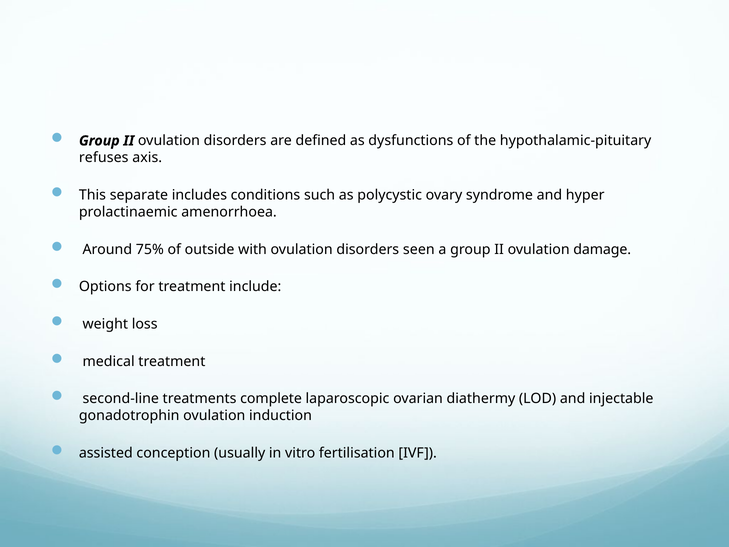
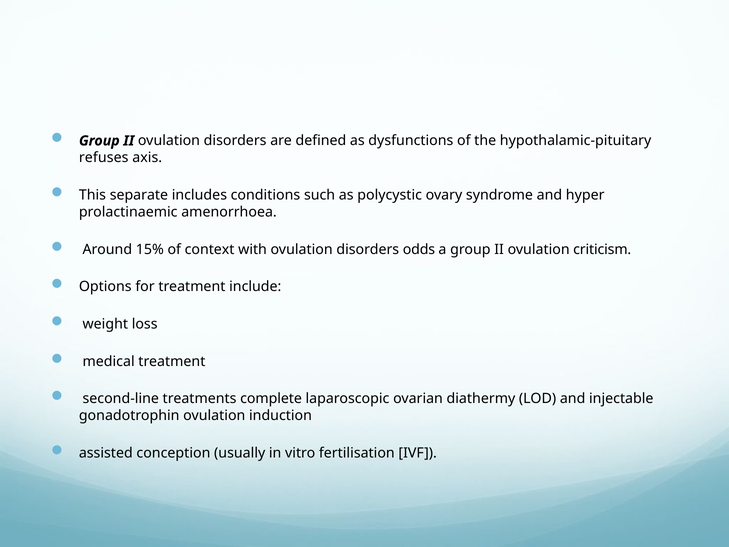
75%: 75% -> 15%
outside: outside -> context
seen: seen -> odds
damage: damage -> criticism
